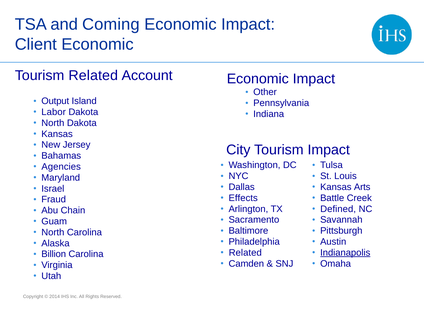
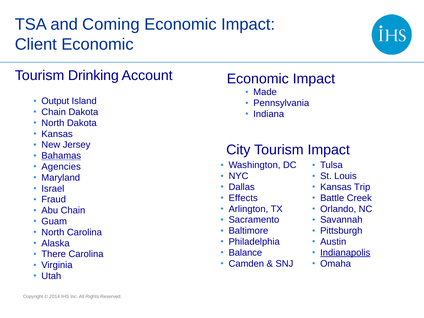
Tourism Related: Related -> Drinking
Other: Other -> Made
Labor at (54, 112): Labor -> Chain
Bahamas underline: none -> present
Arts: Arts -> Trip
Defined: Defined -> Orlando
Related at (245, 253): Related -> Balance
Billion: Billion -> There
